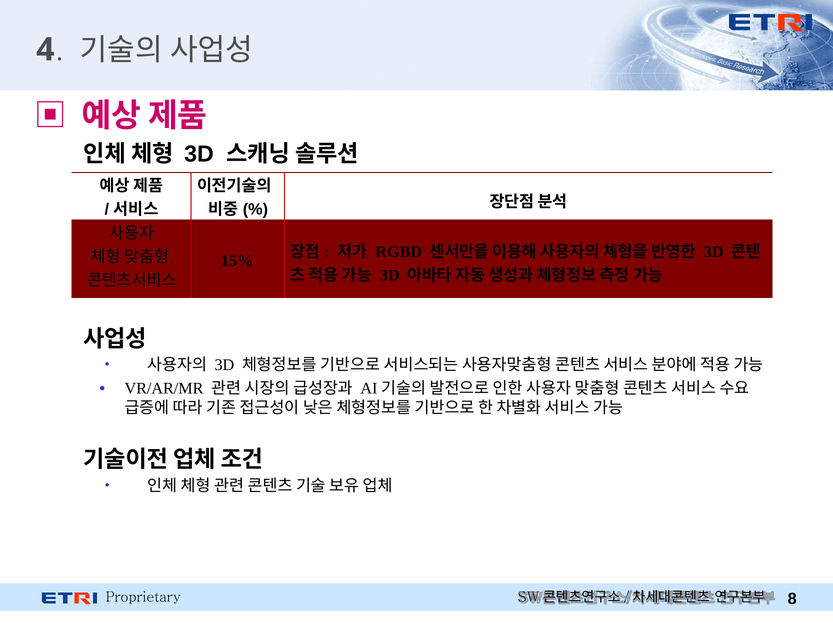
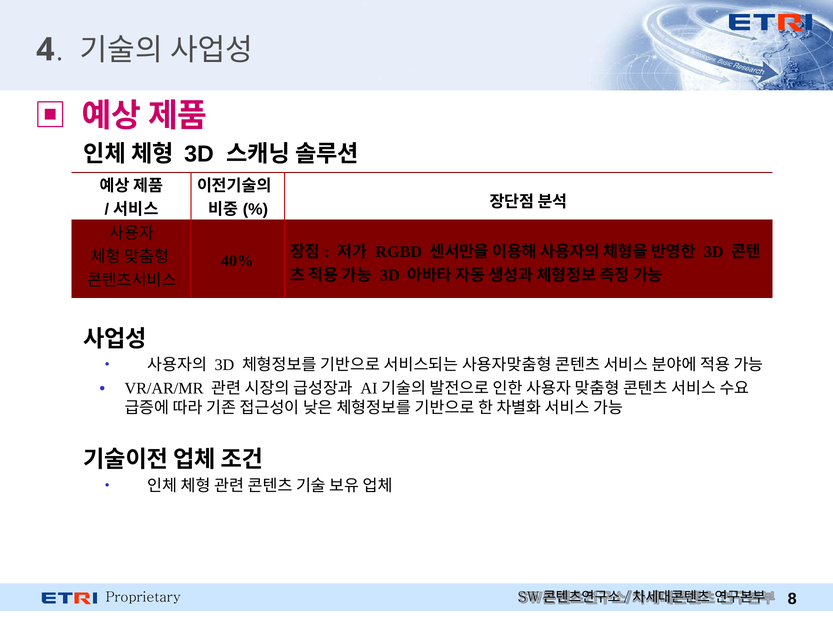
15%: 15% -> 40%
